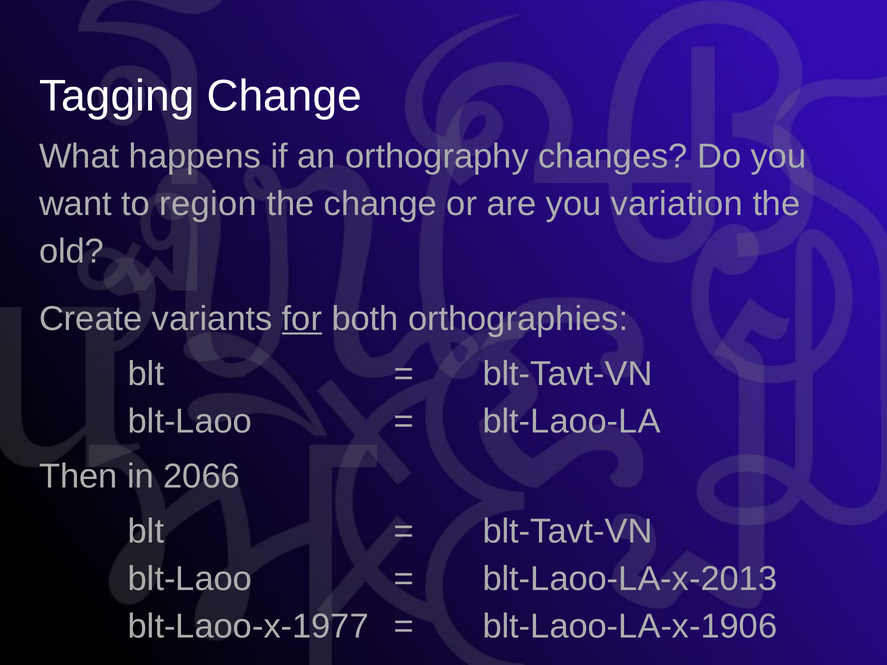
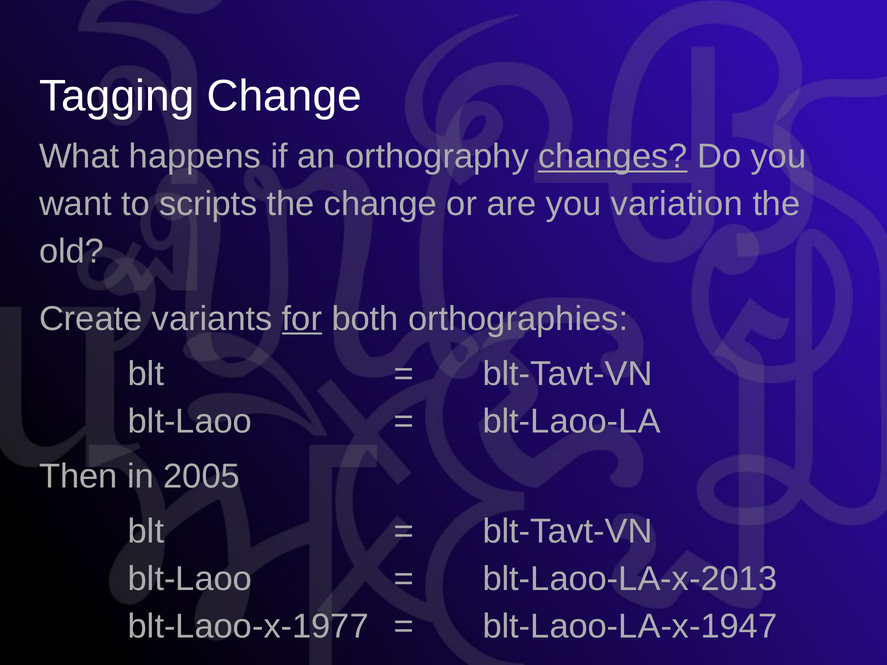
changes underline: none -> present
region: region -> scripts
2066: 2066 -> 2005
blt-Laoo-LA-x-1906: blt-Laoo-LA-x-1906 -> blt-Laoo-LA-x-1947
